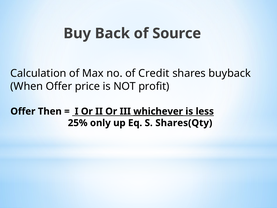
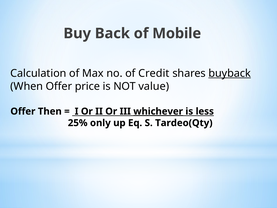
Source: Source -> Mobile
buyback underline: none -> present
profit: profit -> value
Shares(Qty: Shares(Qty -> Tardeo(Qty
